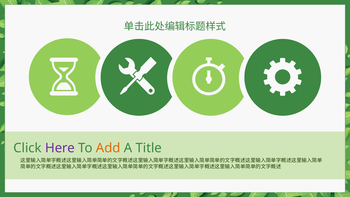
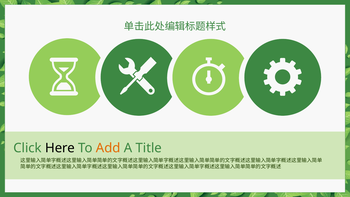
Here colour: purple -> black
